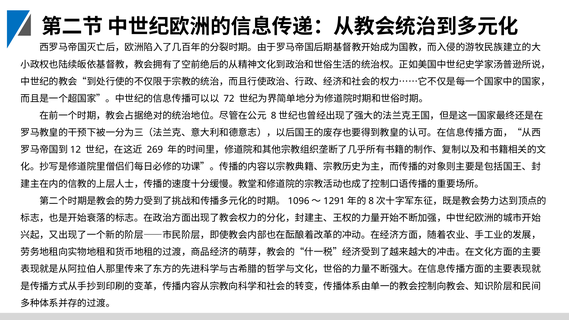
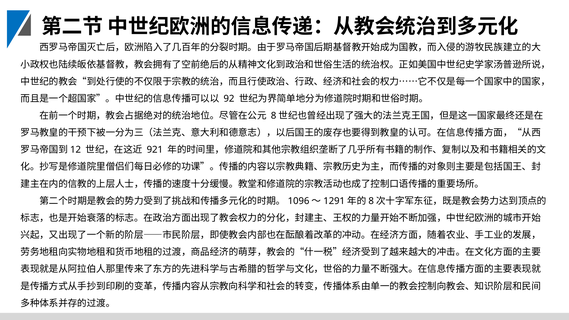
72: 72 -> 92
269: 269 -> 921
